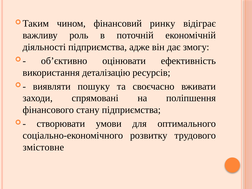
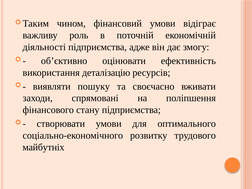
фінансовий ринку: ринку -> умови
змістовне: змістовне -> майбутніх
